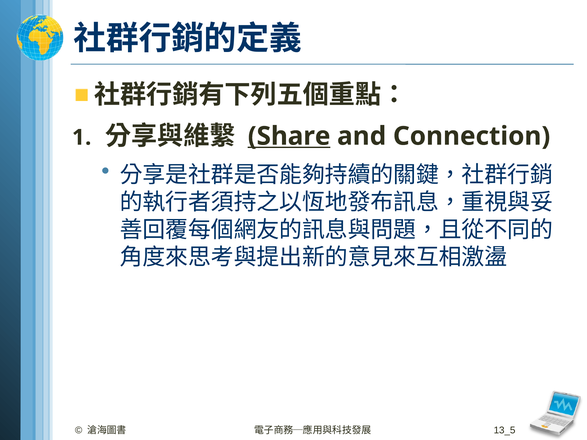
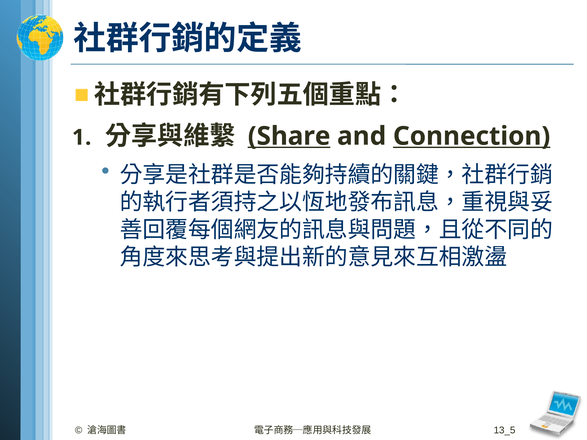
Connection underline: none -> present
